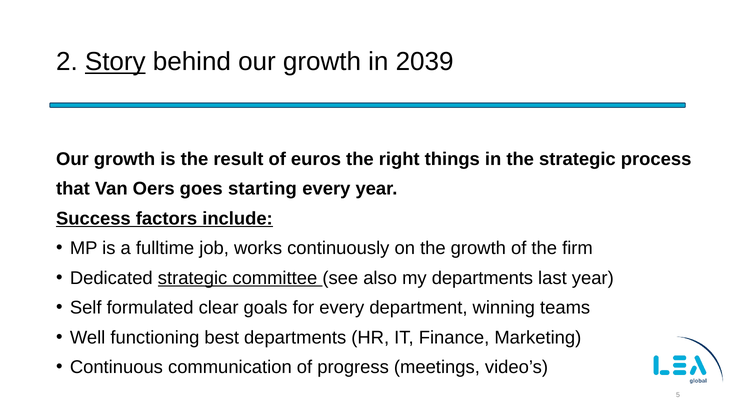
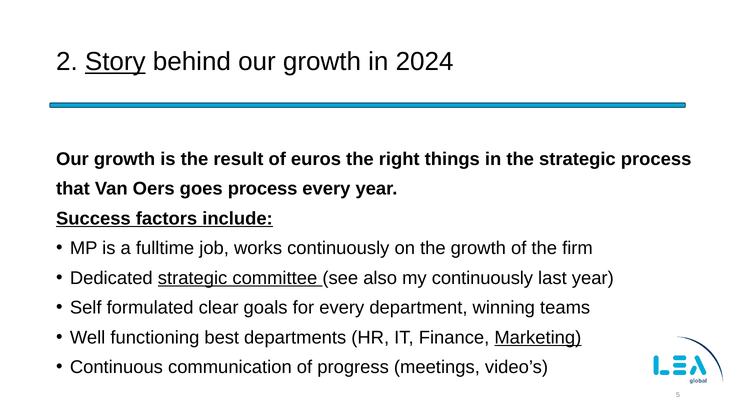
2039: 2039 -> 2024
goes starting: starting -> process
my departments: departments -> continuously
Marketing underline: none -> present
